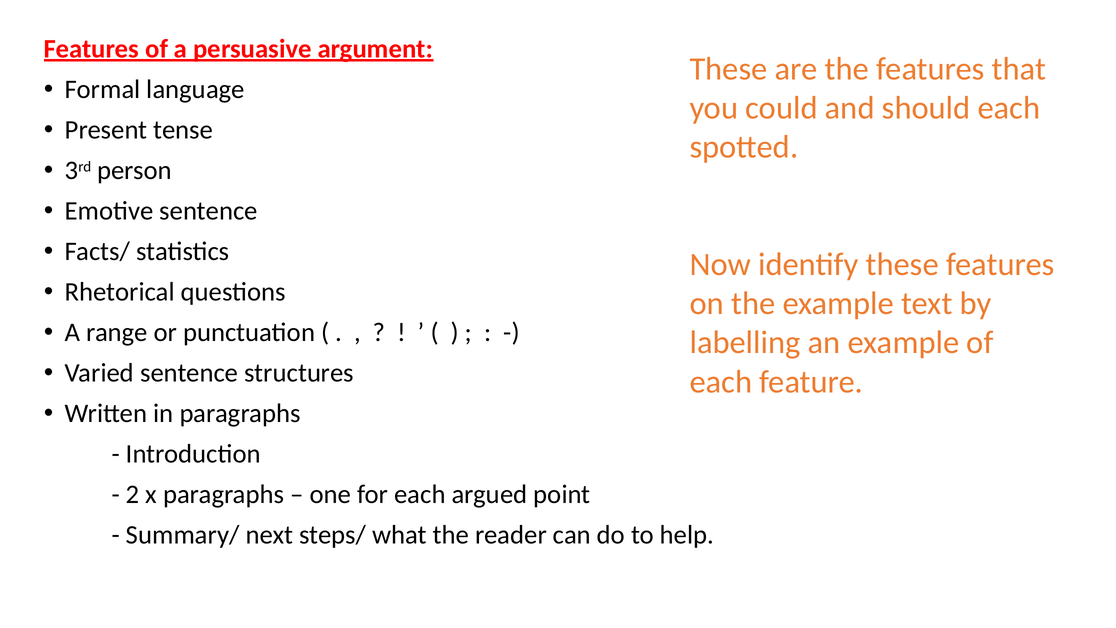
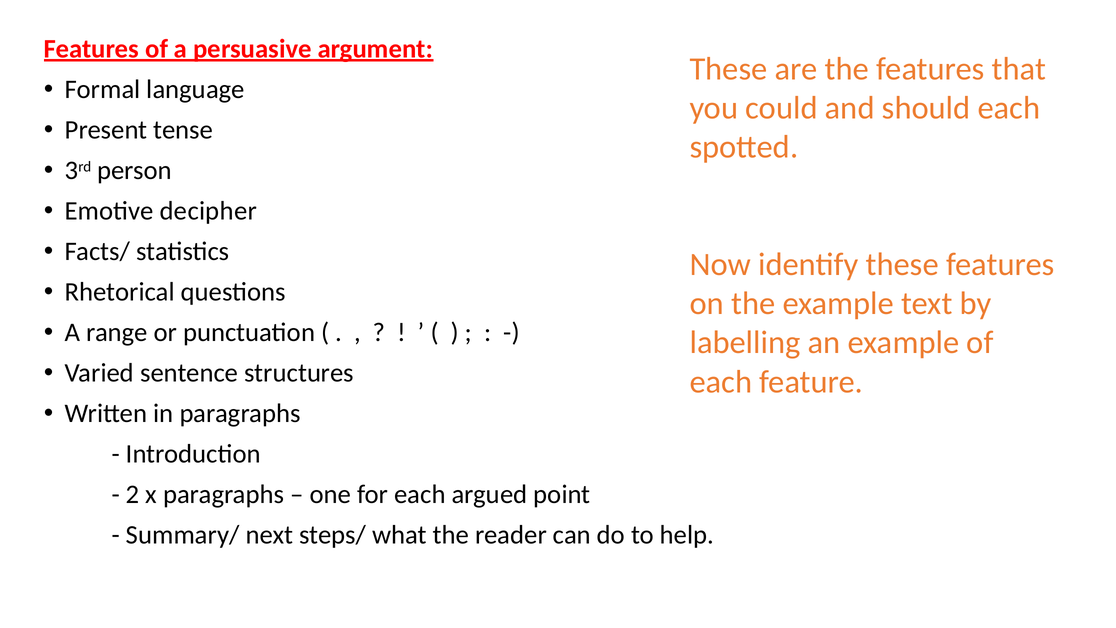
Emotive sentence: sentence -> decipher
